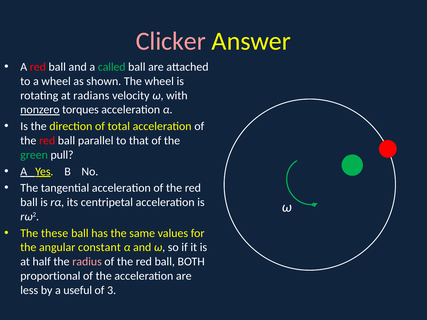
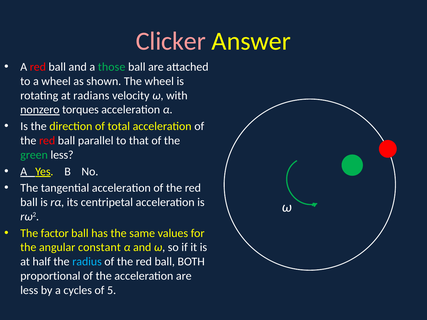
called: called -> those
green pull: pull -> less
these: these -> factor
radius colour: pink -> light blue
useful: useful -> cycles
3: 3 -> 5
